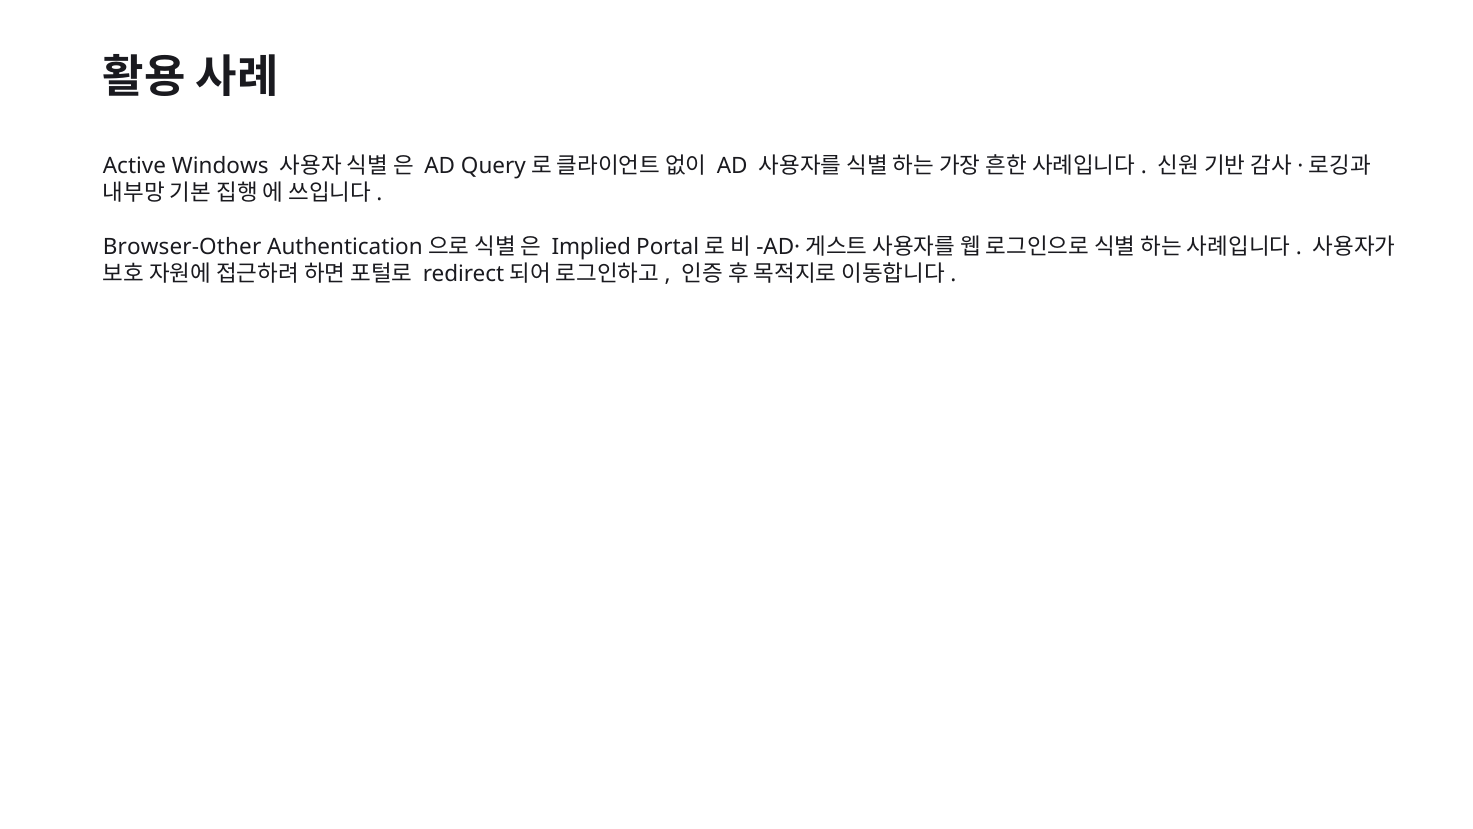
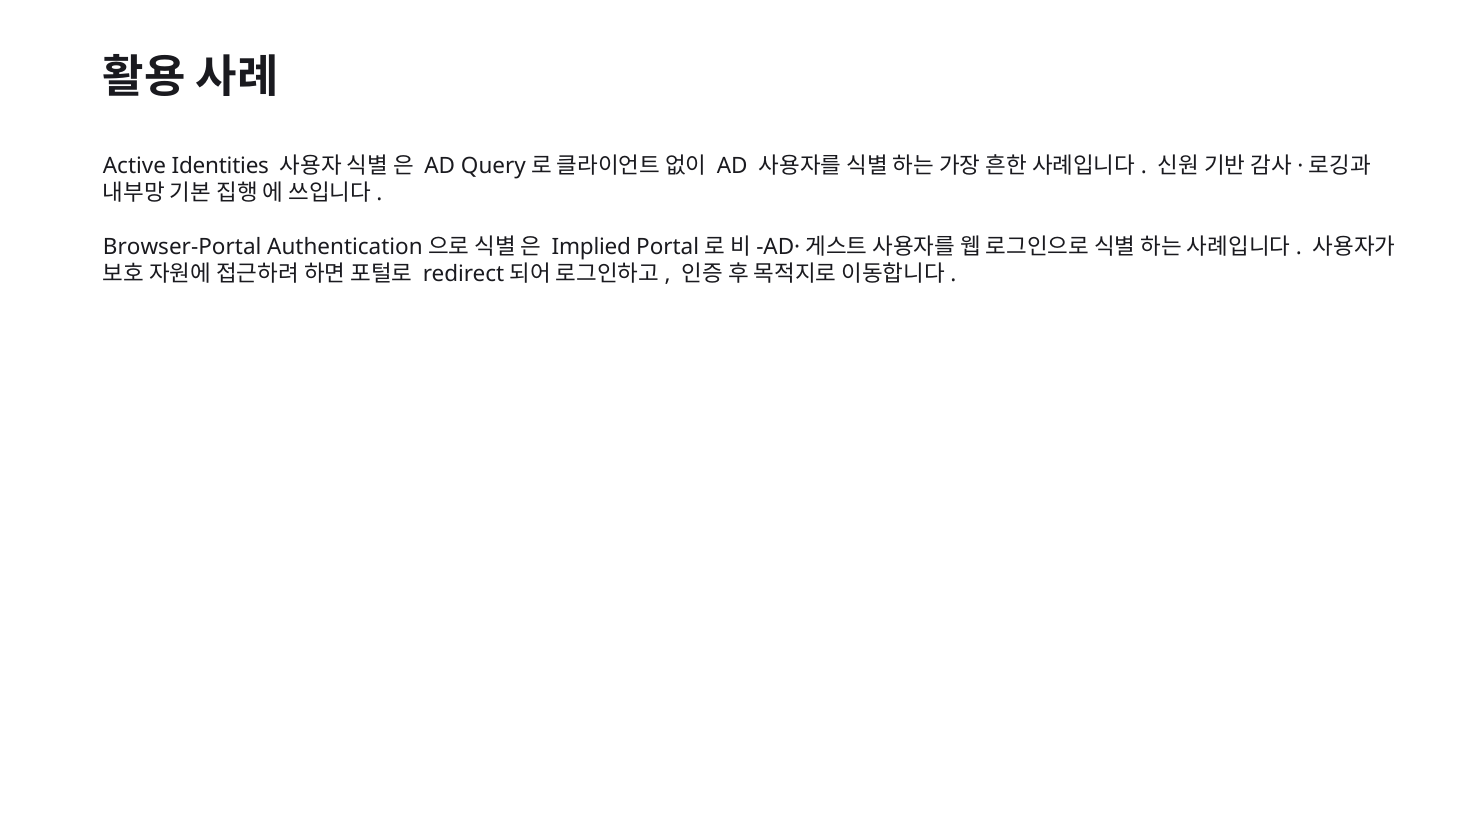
Windows: Windows -> Identities
Browser-Other: Browser-Other -> Browser-Portal
